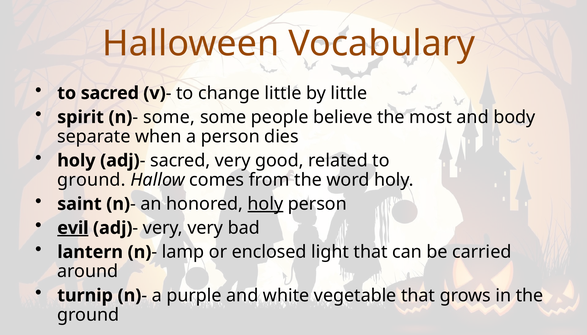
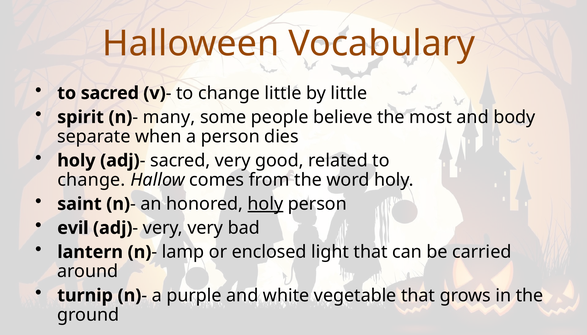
some at (169, 117): some -> many
ground at (91, 180): ground -> change
evil underline: present -> none
